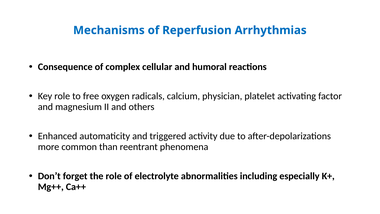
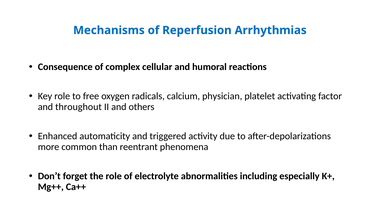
magnesium: magnesium -> throughout
